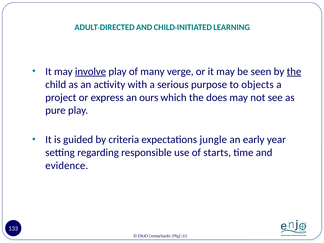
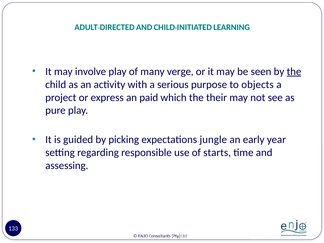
involve underline: present -> none
ours: ours -> paid
does: does -> their
criteria: criteria -> picking
evidence: evidence -> assessing
